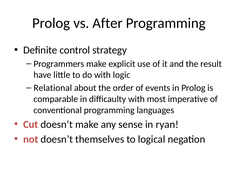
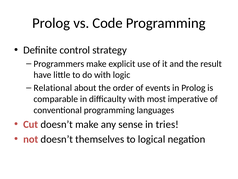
After: After -> Code
ryan: ryan -> tries
